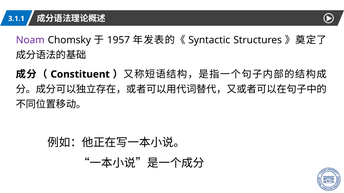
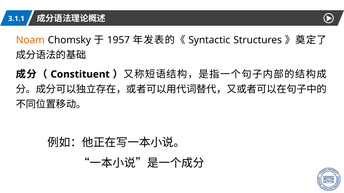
Noam colour: purple -> orange
